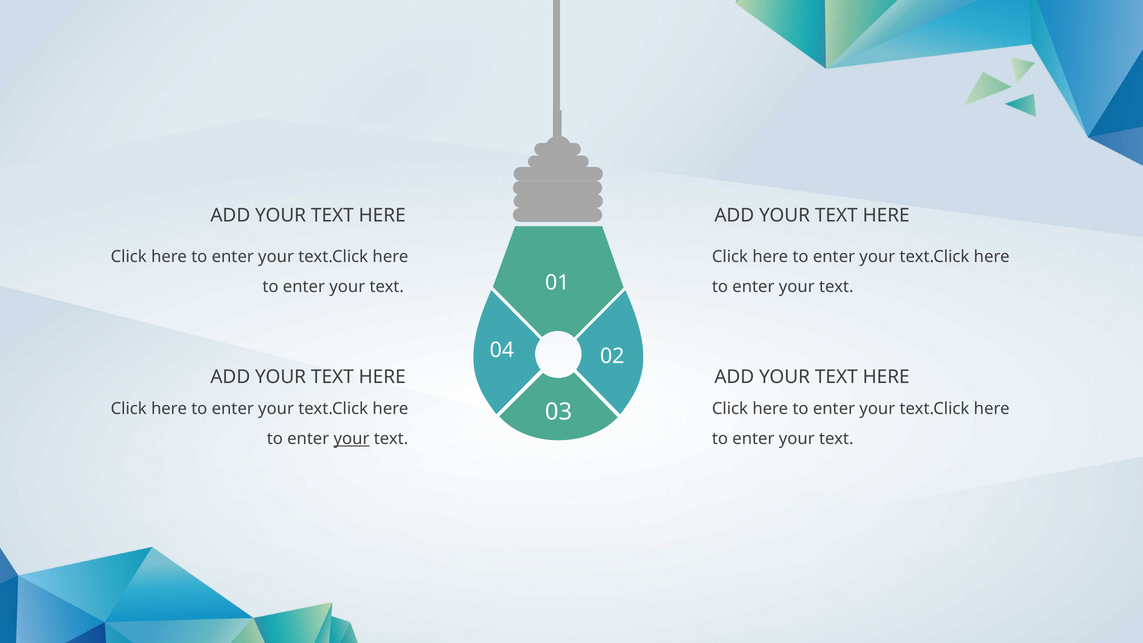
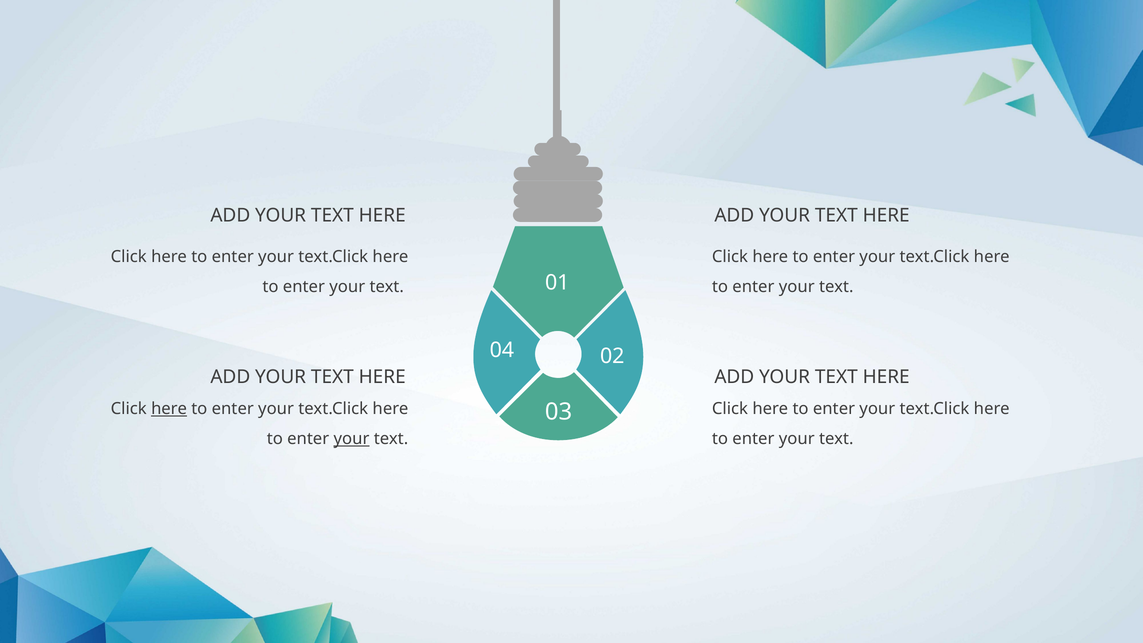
here at (169, 409) underline: none -> present
